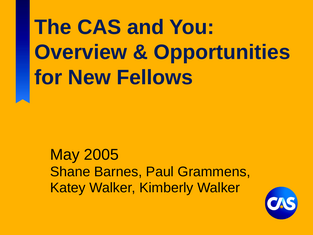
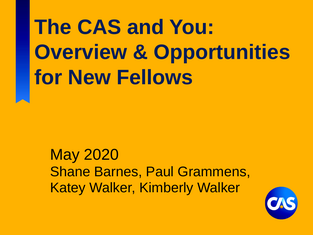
2005: 2005 -> 2020
